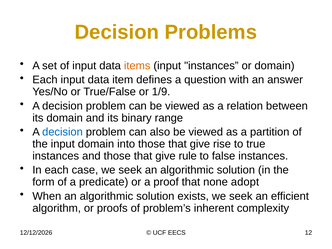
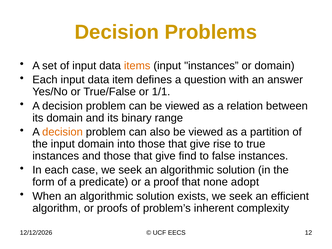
1/9: 1/9 -> 1/1
decision at (62, 132) colour: blue -> orange
rule: rule -> find
